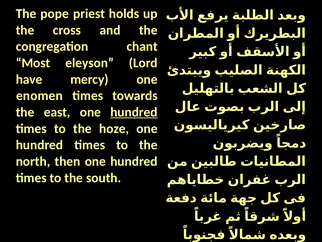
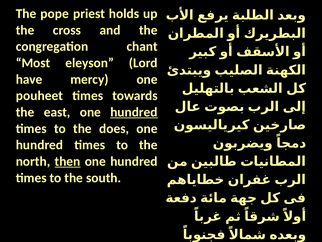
enomen: enomen -> pouheet
hoze: hoze -> does
then underline: none -> present
